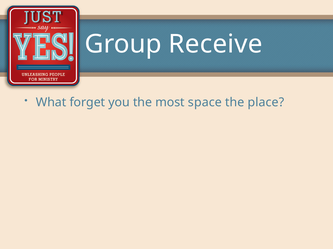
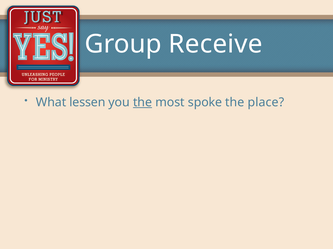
forget: forget -> lessen
the at (143, 103) underline: none -> present
space: space -> spoke
